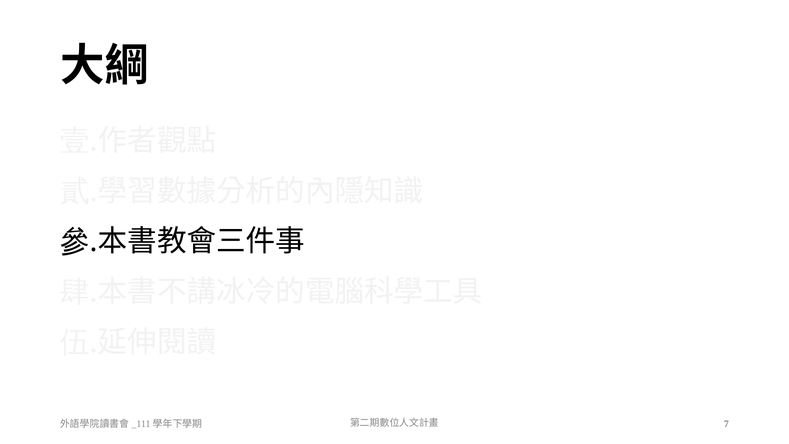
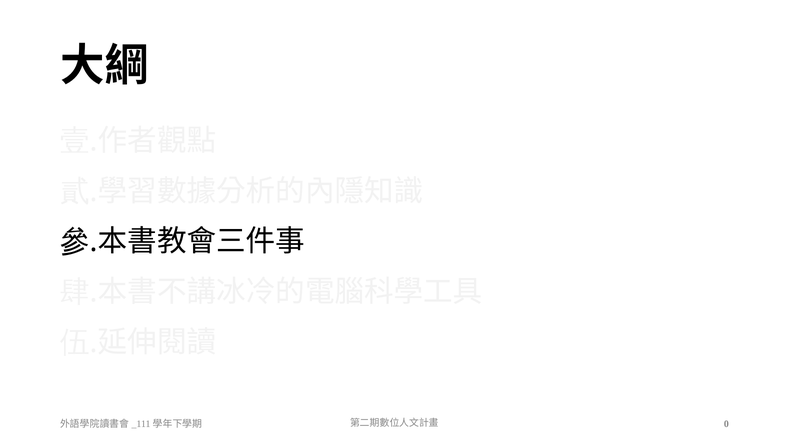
7: 7 -> 0
